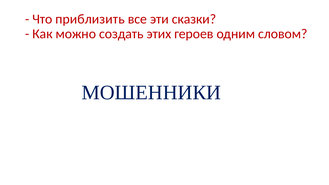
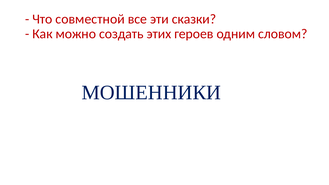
приблизить: приблизить -> совместной
